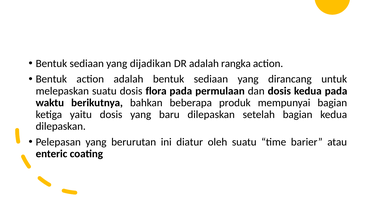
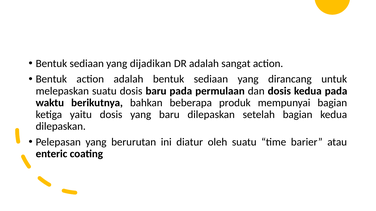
rangka: rangka -> sangat
dosis flora: flora -> baru
